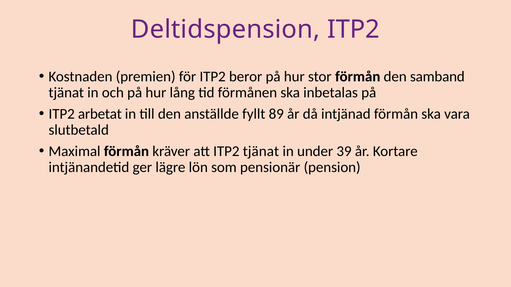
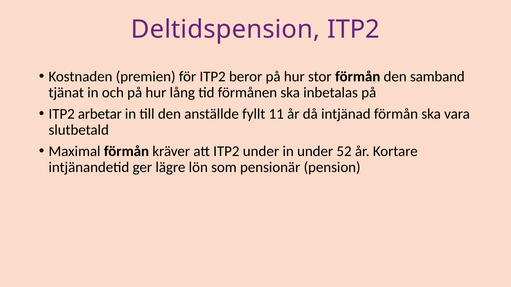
arbetat: arbetat -> arbetar
89: 89 -> 11
ITP2 tjänat: tjänat -> under
39: 39 -> 52
